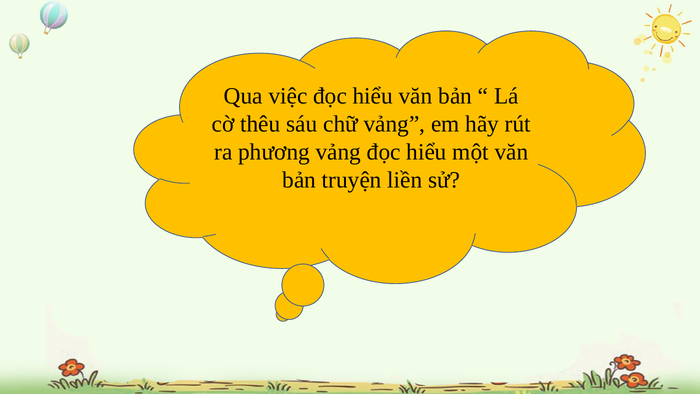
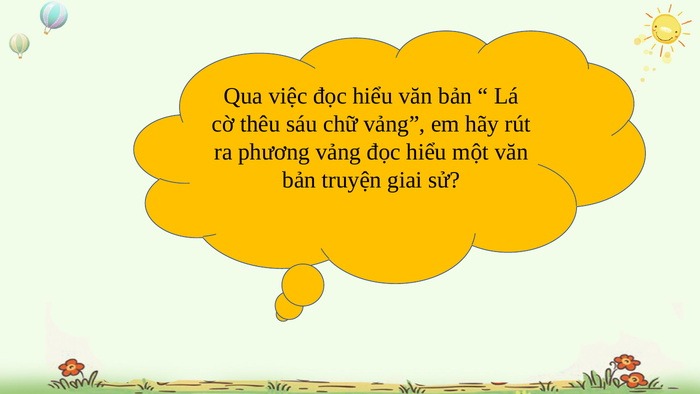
liền: liền -> giai
